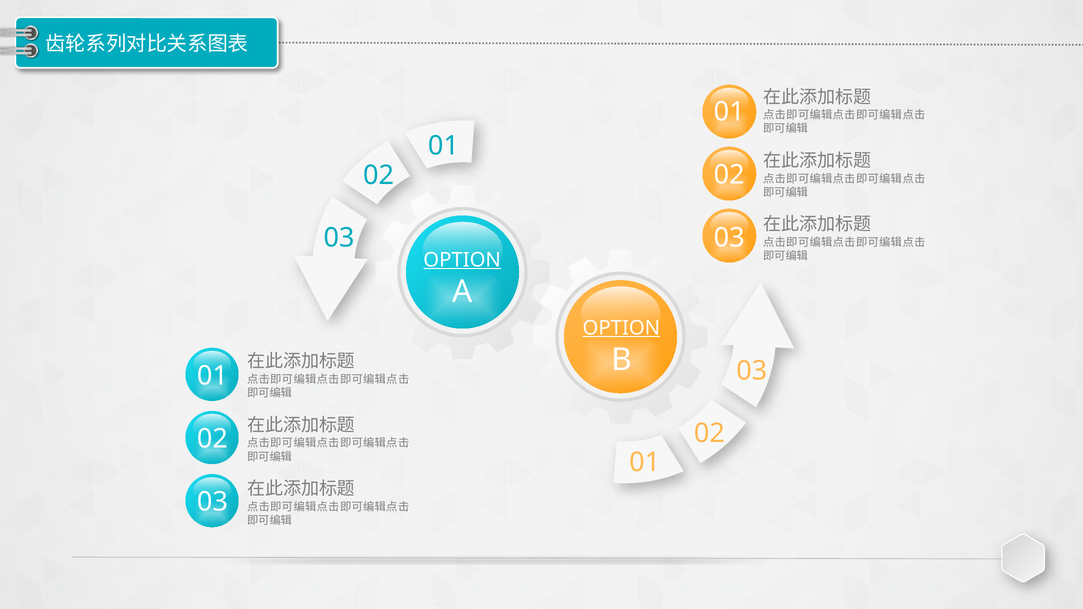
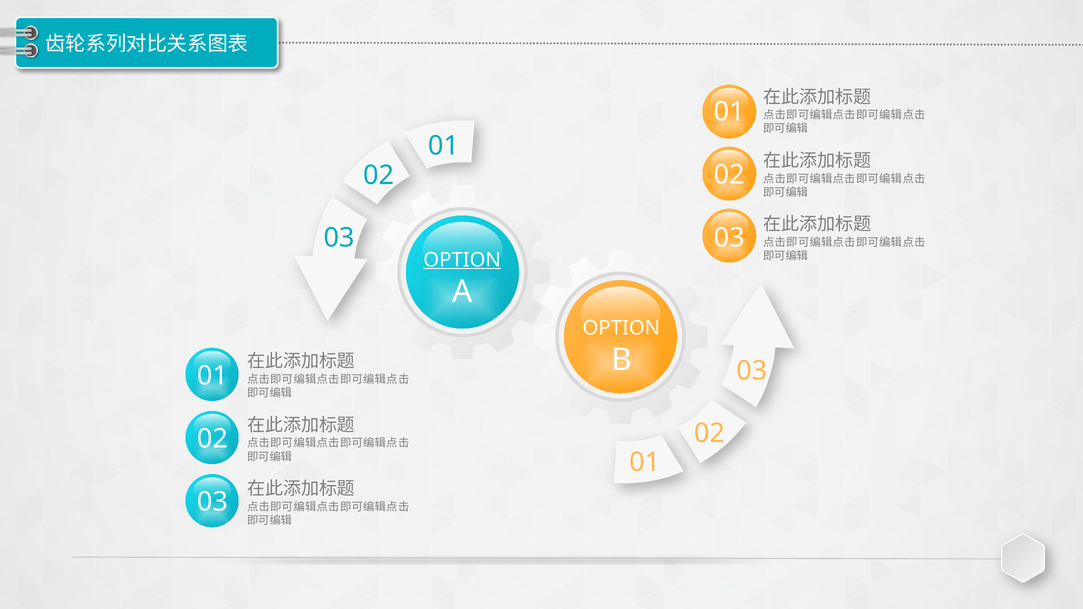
OPTION at (621, 328) underline: present -> none
